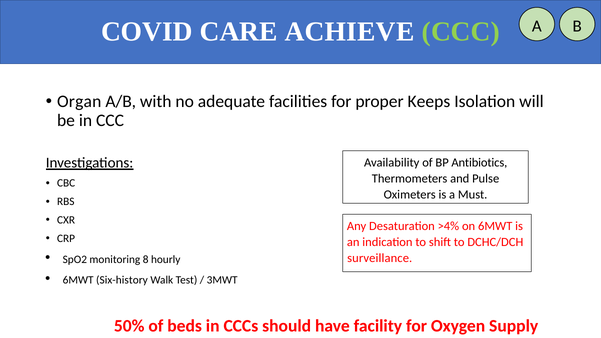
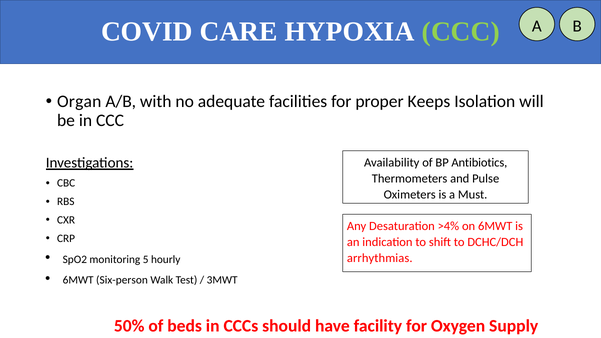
ACHIEVE: ACHIEVE -> HYPOXIA
surveillance: surveillance -> arrhythmias
8: 8 -> 5
Six-history: Six-history -> Six-person
